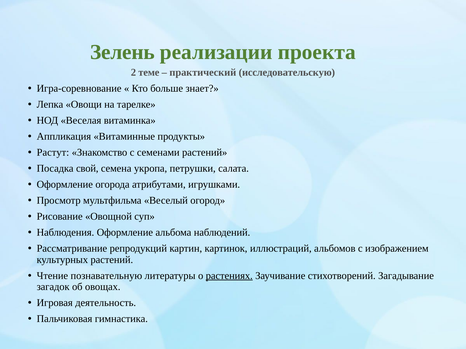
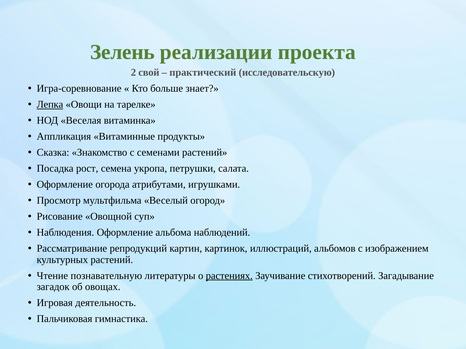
теме: теме -> свой
Лепка underline: none -> present
Растут: Растут -> Сказка
свой: свой -> рост
